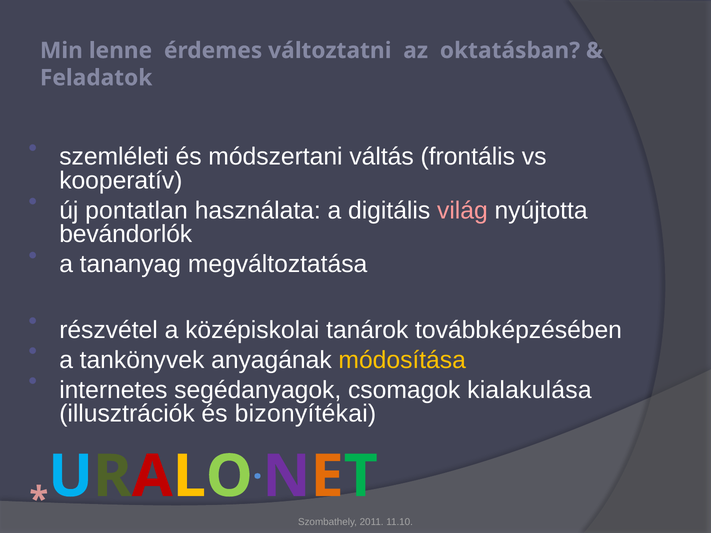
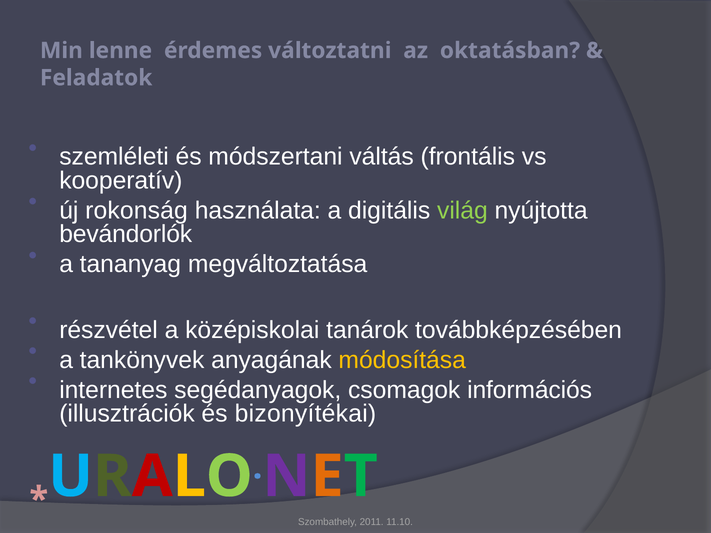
pontatlan: pontatlan -> rokonság
világ colour: pink -> light green
kialakulása: kialakulása -> információs
